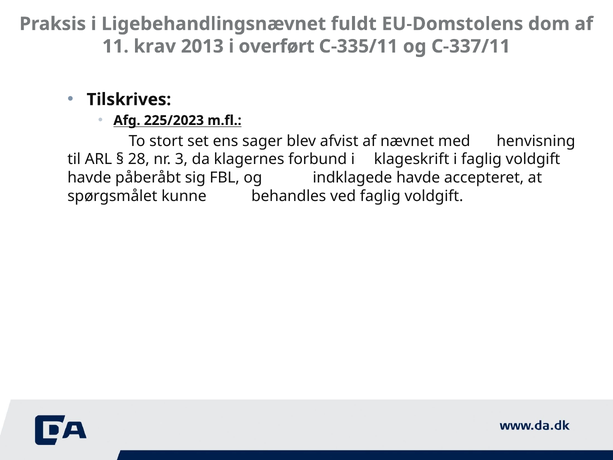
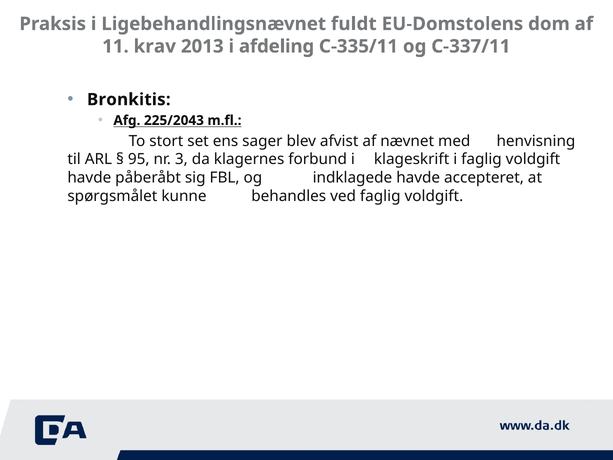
overført: overført -> afdeling
Tilskrives: Tilskrives -> Bronkitis
225/2023: 225/2023 -> 225/2043
28: 28 -> 95
